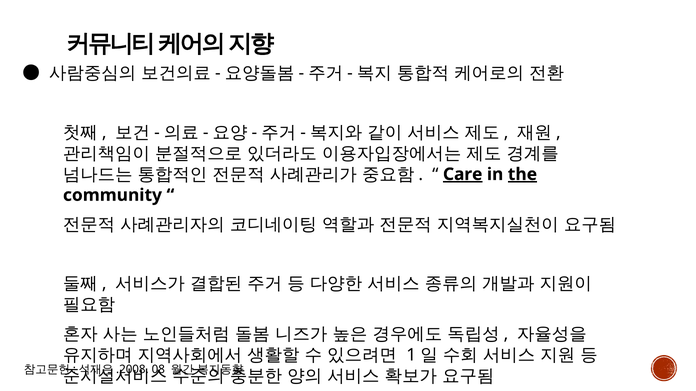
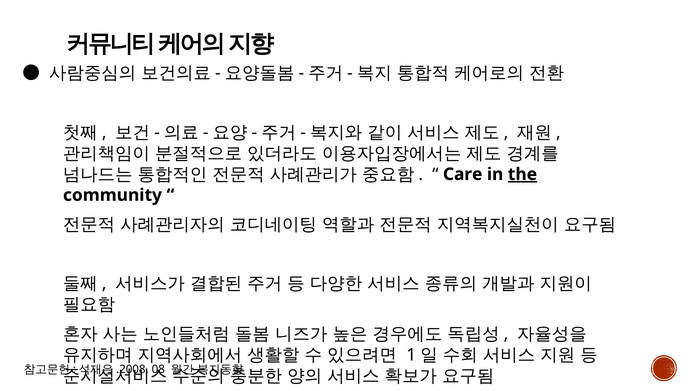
Care underline: present -> none
